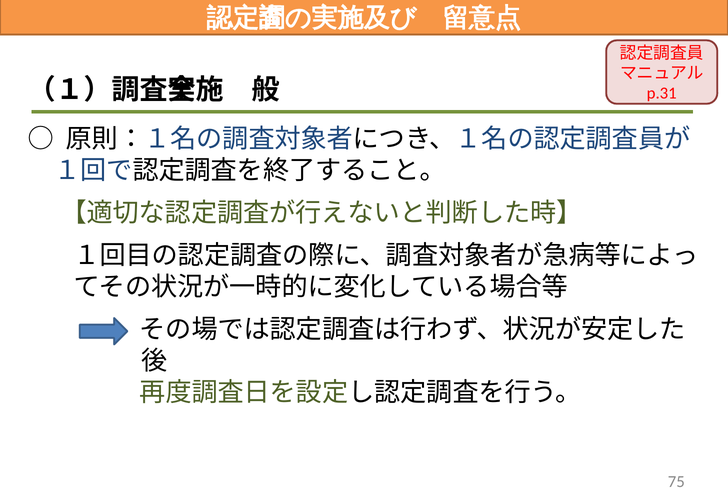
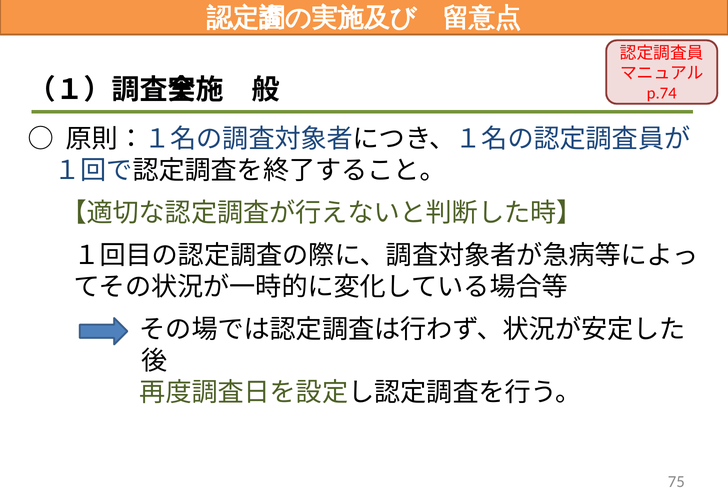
p.31: p.31 -> p.74
